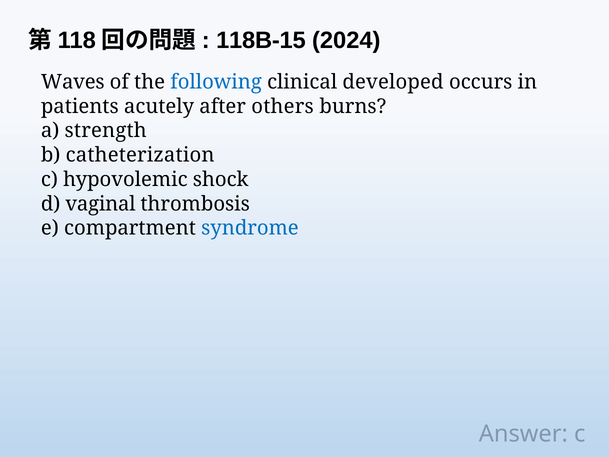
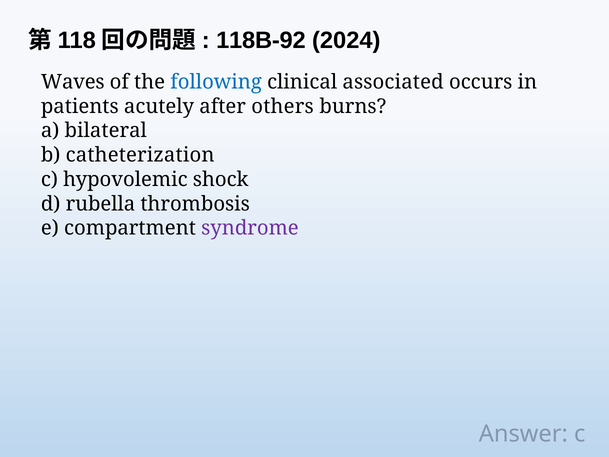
118B-15: 118B-15 -> 118B-92
developed: developed -> associated
strength: strength -> bilateral
vaginal: vaginal -> rubella
syndrome colour: blue -> purple
